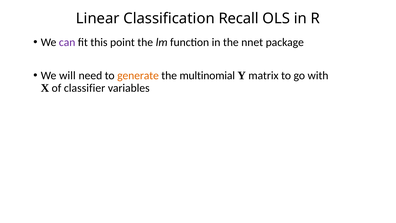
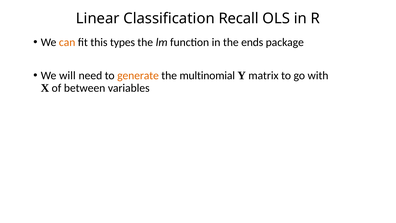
can colour: purple -> orange
point: point -> types
nnet: nnet -> ends
classifier: classifier -> between
